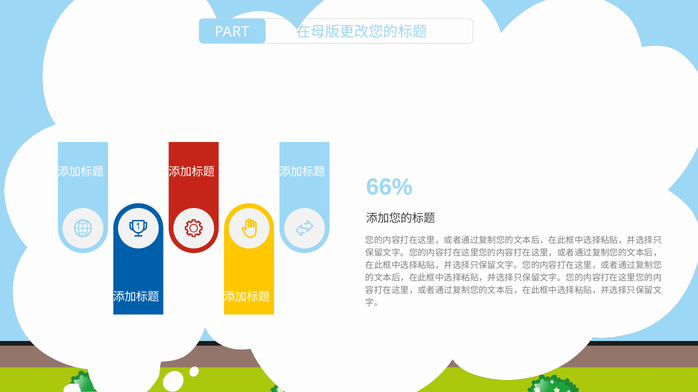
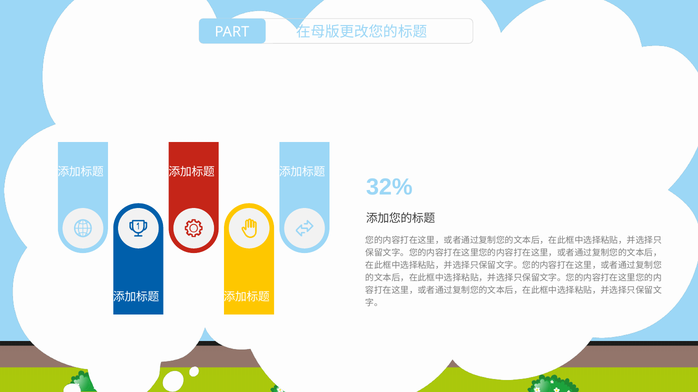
66%: 66% -> 32%
